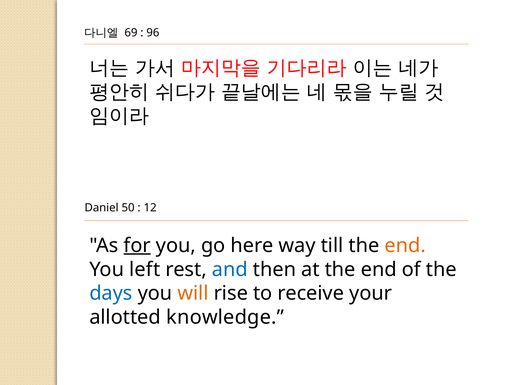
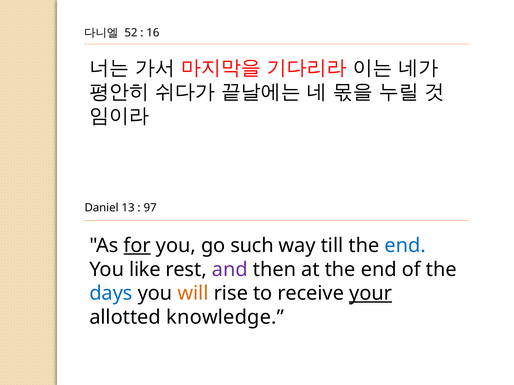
69: 69 -> 52
96: 96 -> 16
50: 50 -> 13
12: 12 -> 97
here: here -> such
end at (405, 246) colour: orange -> blue
left: left -> like
and colour: blue -> purple
your underline: none -> present
